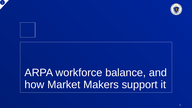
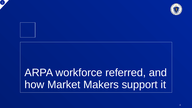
balance: balance -> referred
